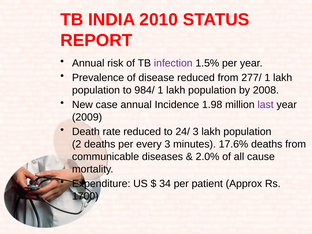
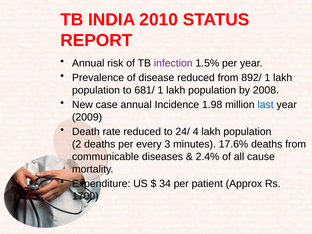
277/: 277/ -> 892/
984/: 984/ -> 681/
last colour: purple -> blue
24/ 3: 3 -> 4
2.0%: 2.0% -> 2.4%
